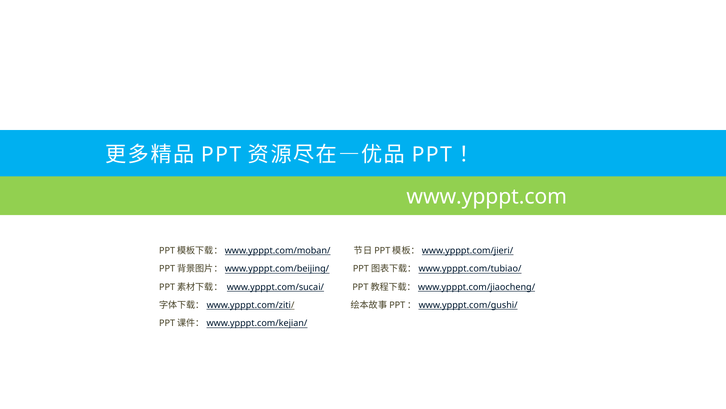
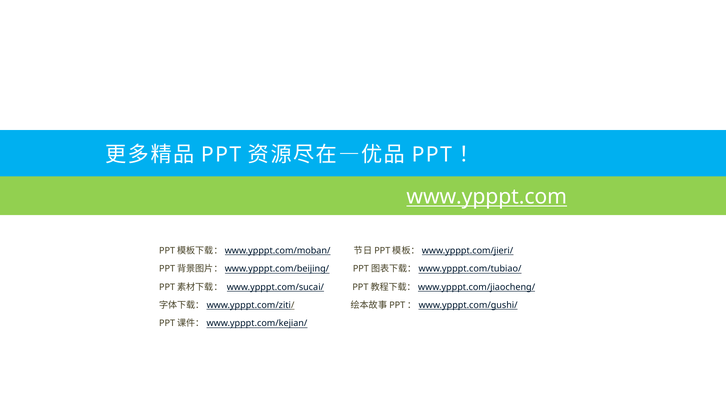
www.ypppt.com underline: none -> present
